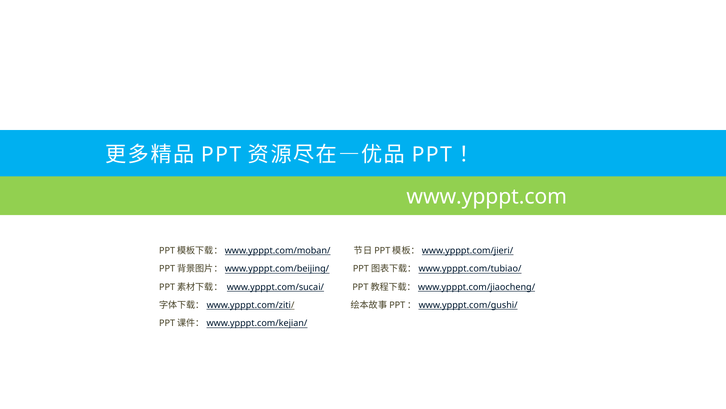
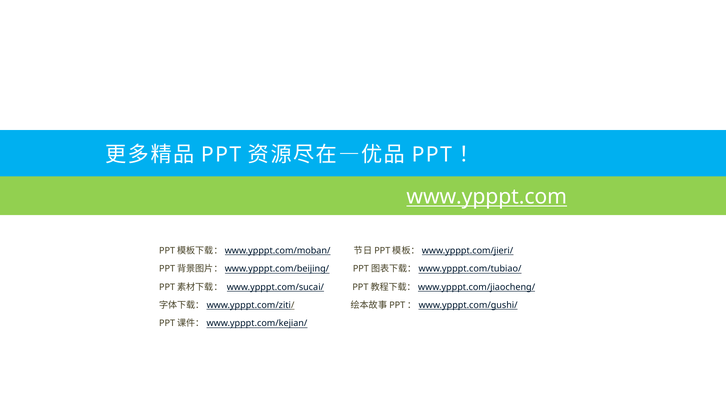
www.ypppt.com underline: none -> present
